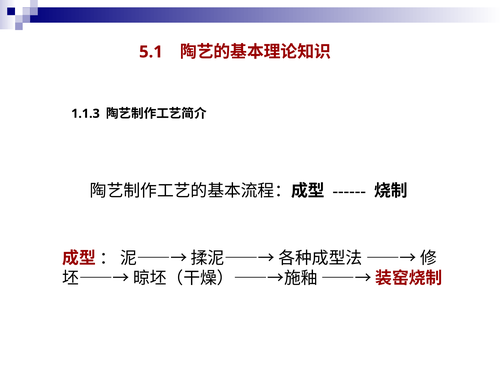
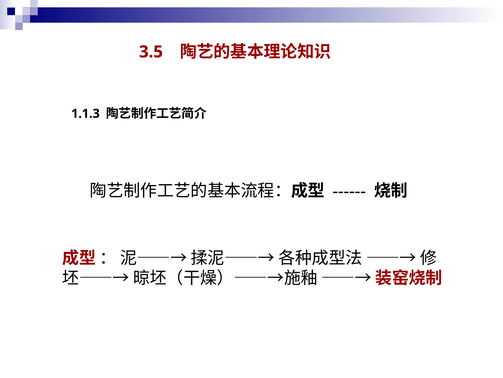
5.1: 5.1 -> 3.5
